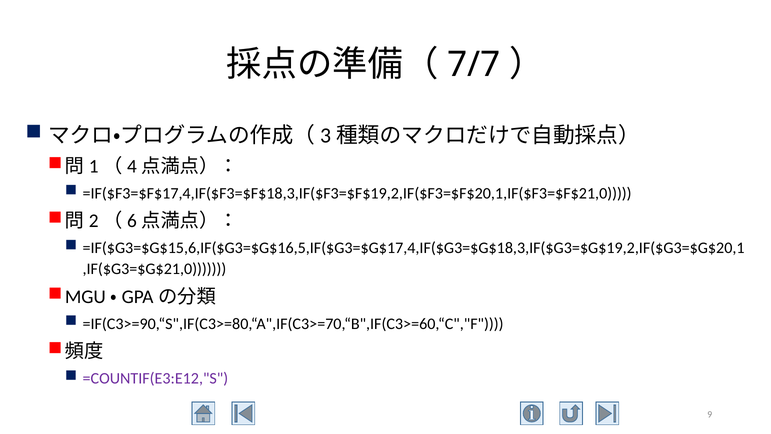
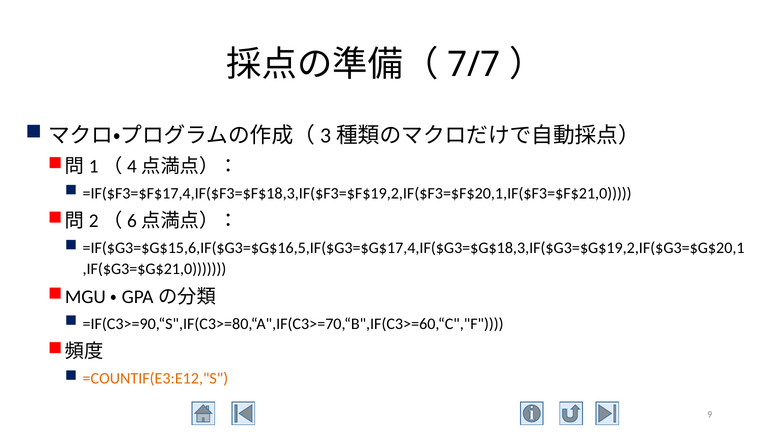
=COUNTIF(E3:E12,"S colour: purple -> orange
